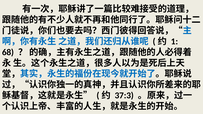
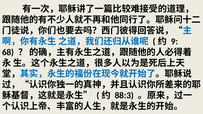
1: 1 -> 9
37:3: 37:3 -> 88:3
